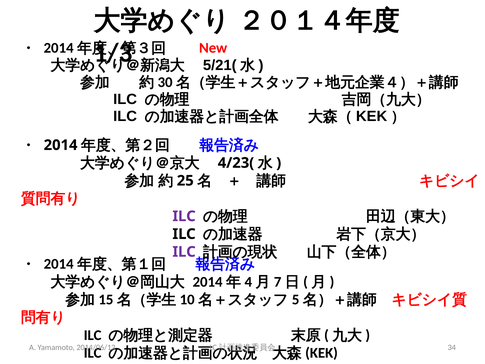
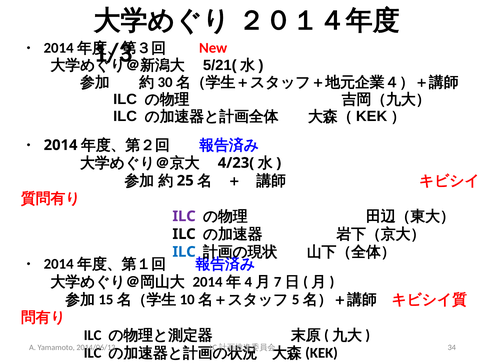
ILC at (184, 252) colour: purple -> blue
